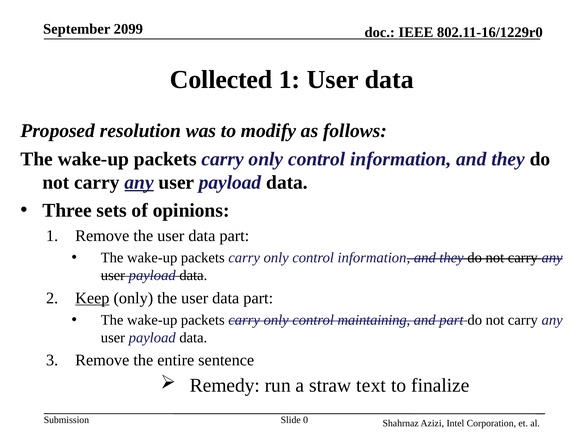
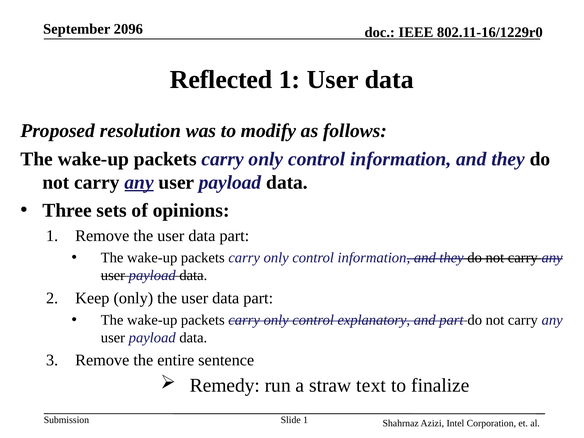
2099: 2099 -> 2096
Collected: Collected -> Reflected
Keep underline: present -> none
maintaining: maintaining -> explanatory
Slide 0: 0 -> 1
